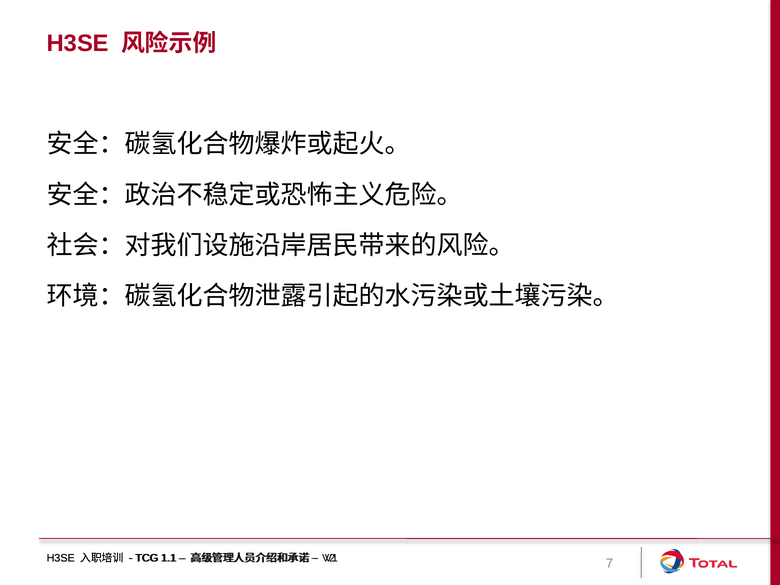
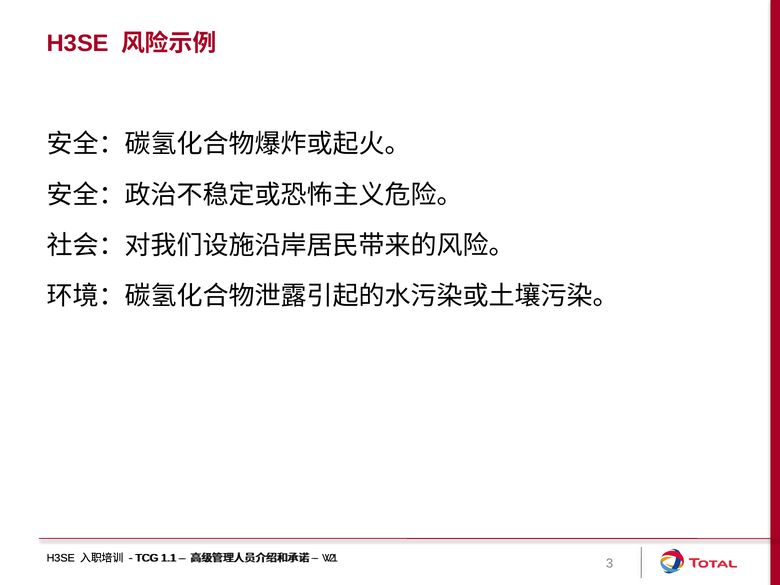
7: 7 -> 3
